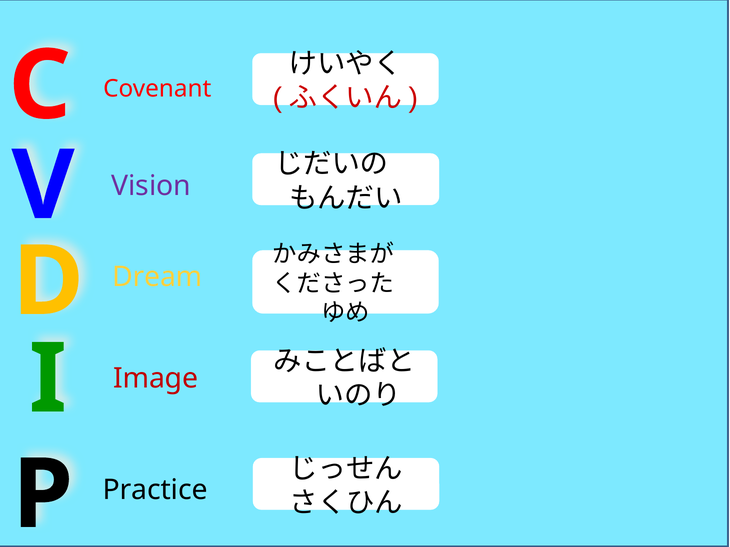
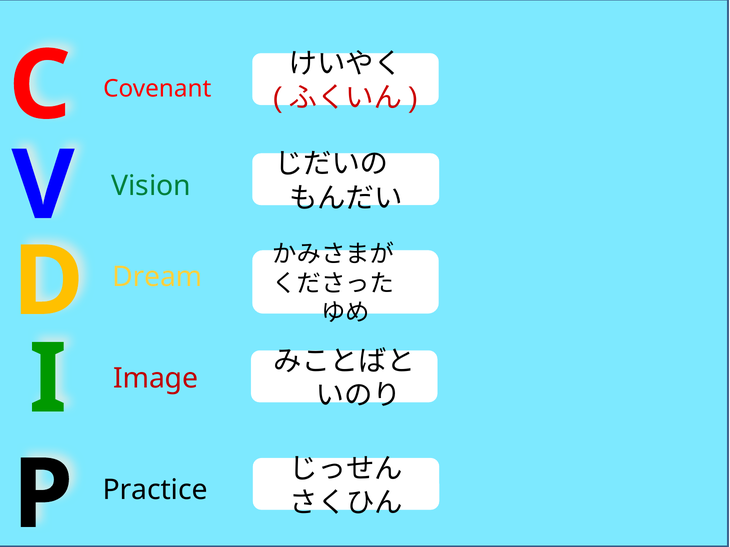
Vision colour: purple -> green
